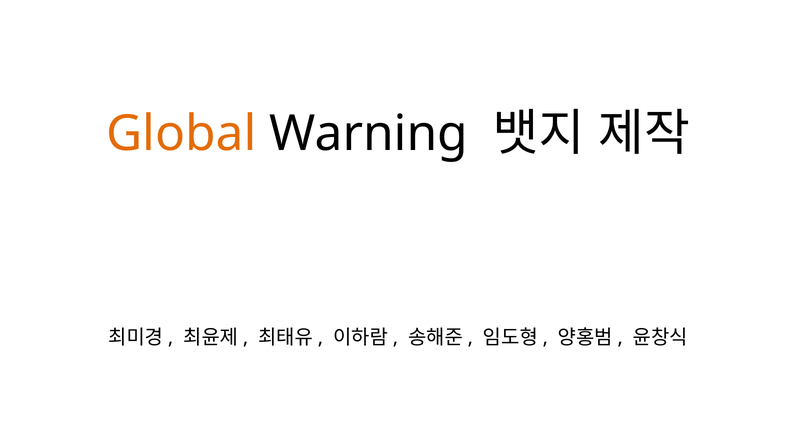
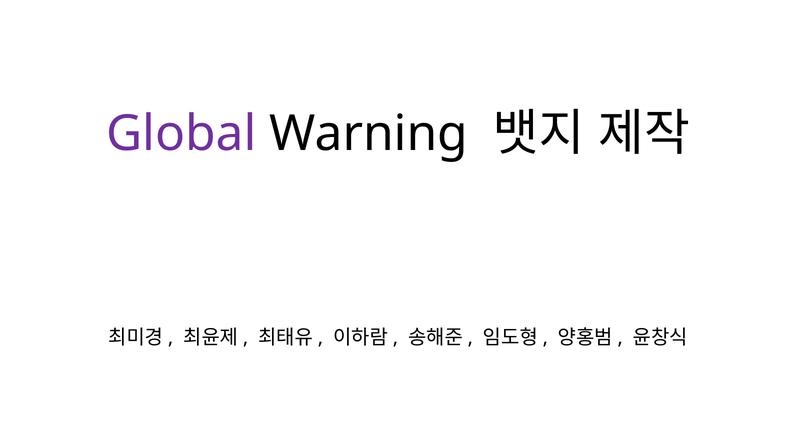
Global colour: orange -> purple
